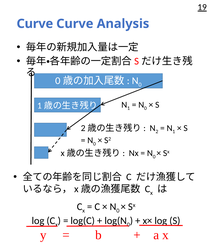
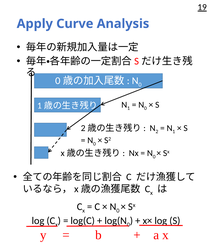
Curve at (35, 24): Curve -> Apply
